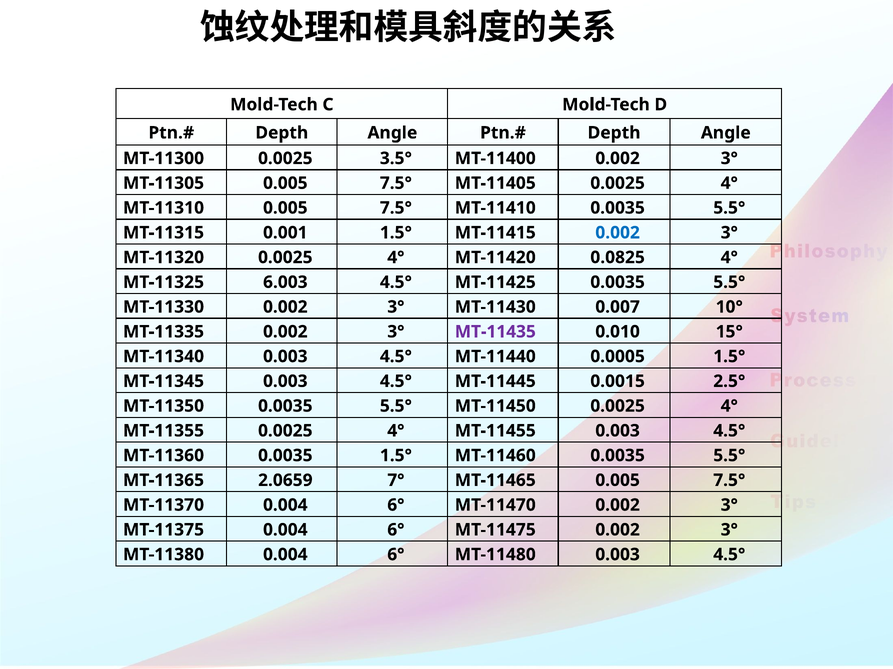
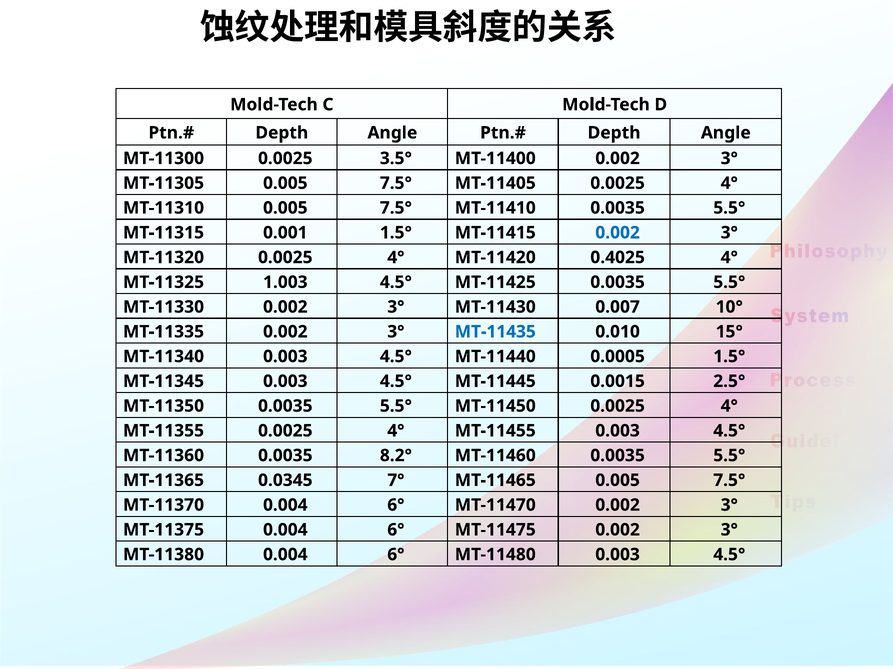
0.0825: 0.0825 -> 0.4025
6.003: 6.003 -> 1.003
MT-11435 colour: purple -> blue
0.0035 1.5°: 1.5° -> 8.2°
2.0659: 2.0659 -> 0.0345
